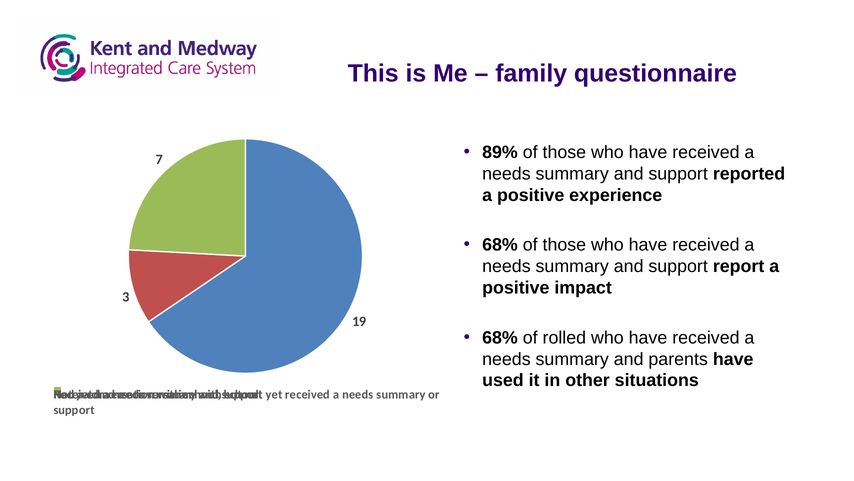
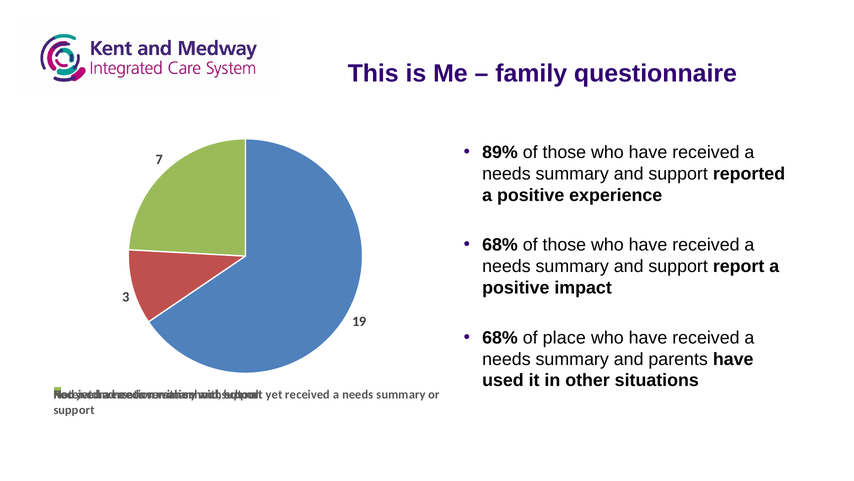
rolled: rolled -> place
